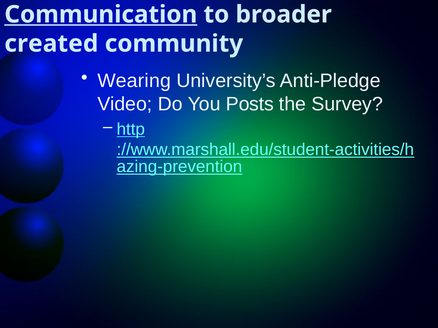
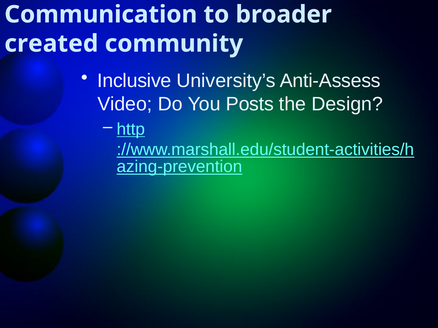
Communication underline: present -> none
Wearing: Wearing -> Inclusive
Anti-Pledge: Anti-Pledge -> Anti-Assess
Survey: Survey -> Design
